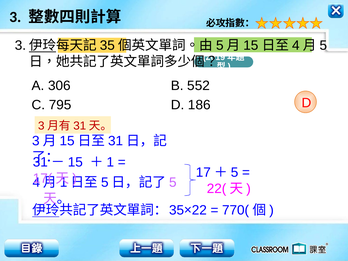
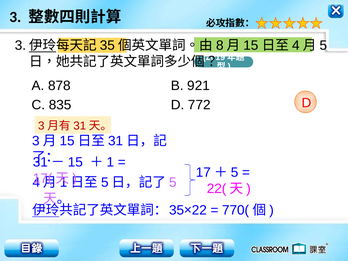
5 at (220, 45): 5 -> 8
306: 306 -> 878
552: 552 -> 921
795: 795 -> 835
186: 186 -> 772
